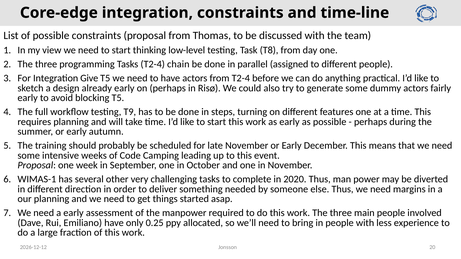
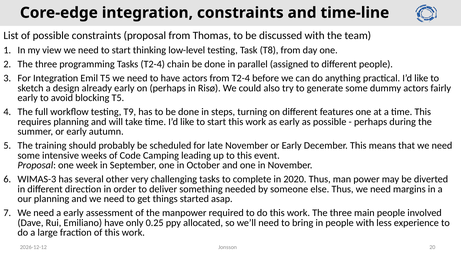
Give: Give -> Emil
WIMAS-1: WIMAS-1 -> WIMAS-3
